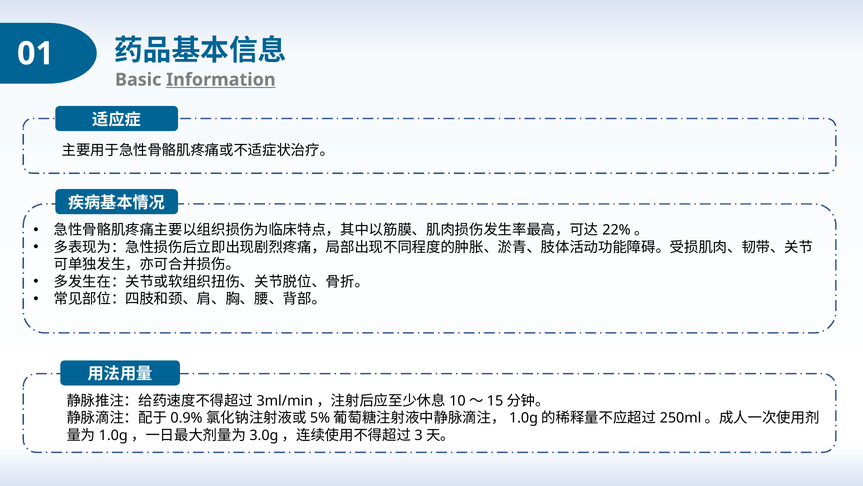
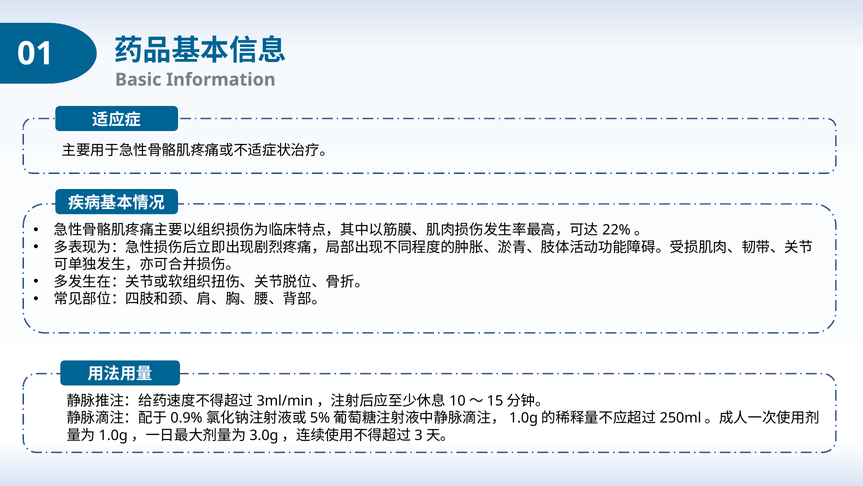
Information underline: present -> none
